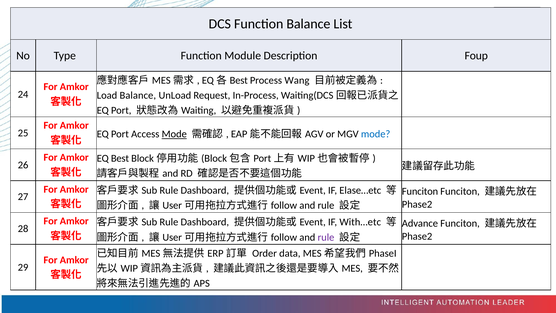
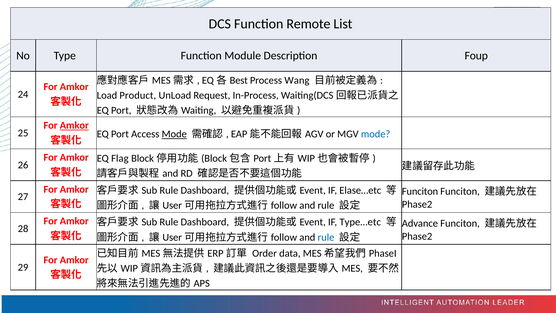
Function Balance: Balance -> Remote
Load Balance: Balance -> Product
Amkor at (74, 125) underline: none -> present
EQ Best: Best -> Flag
With…etc: With…etc -> Type…etc
rule at (326, 237) colour: purple -> blue
